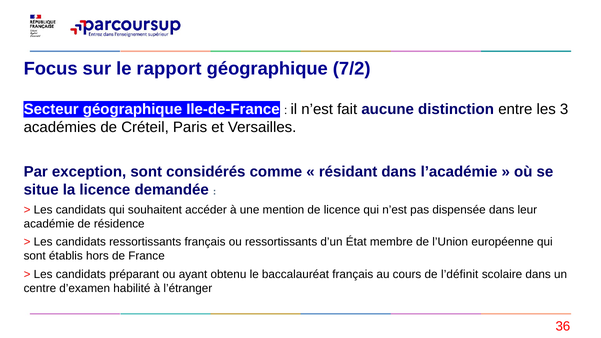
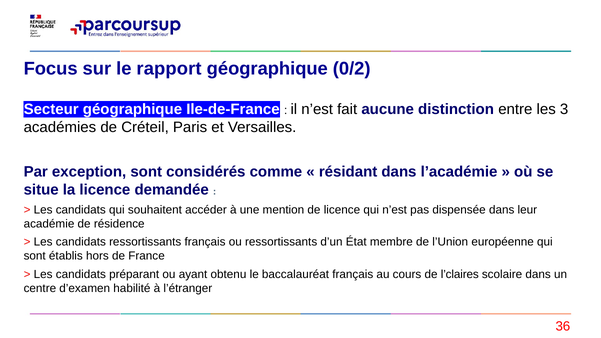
7/2: 7/2 -> 0/2
l’définit: l’définit -> l’claires
